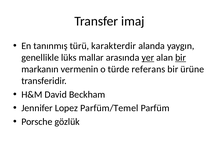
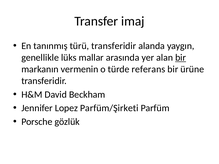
türü karakterdir: karakterdir -> transferidir
yer underline: present -> none
Parfüm/Temel: Parfüm/Temel -> Parfüm/Şirketi
